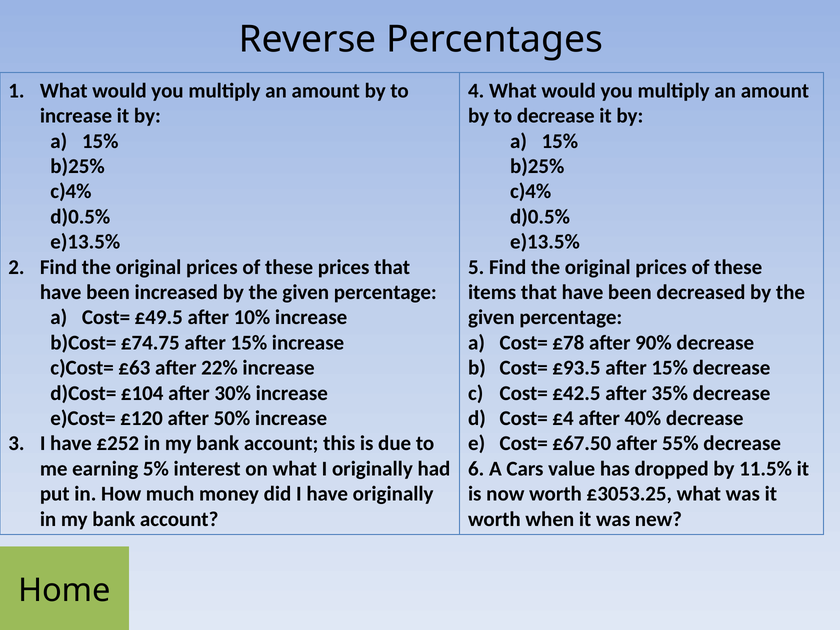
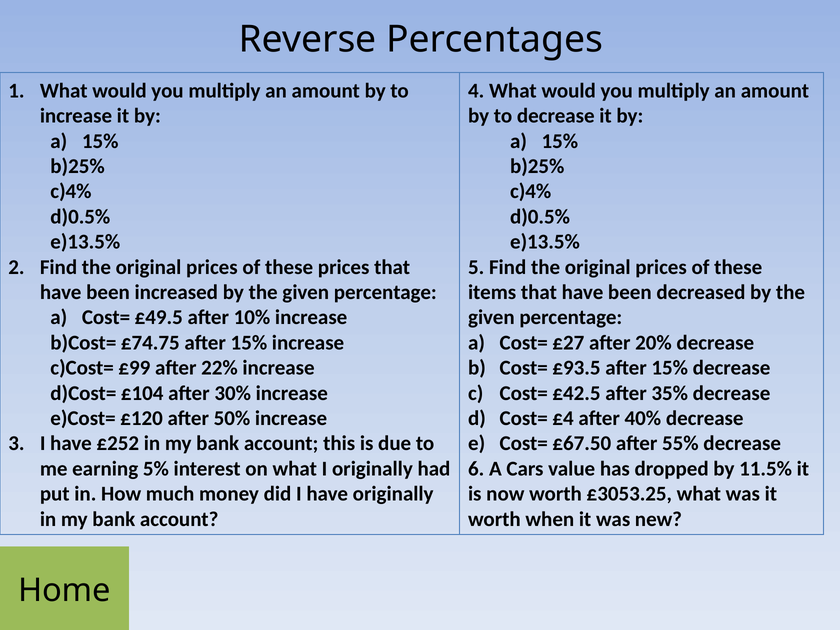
£78: £78 -> £27
90%: 90% -> 20%
£63: £63 -> £99
